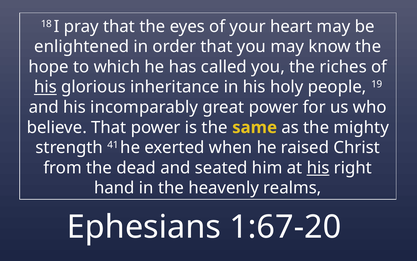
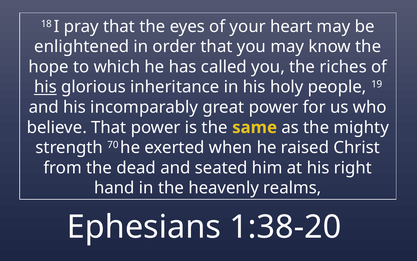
41: 41 -> 70
his at (318, 168) underline: present -> none
1:67-20: 1:67-20 -> 1:38-20
